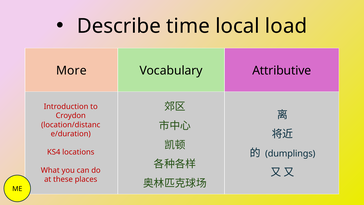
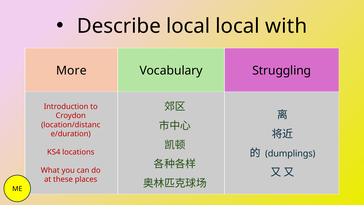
Describe time: time -> local
load: load -> with
Attributive: Attributive -> Struggling
